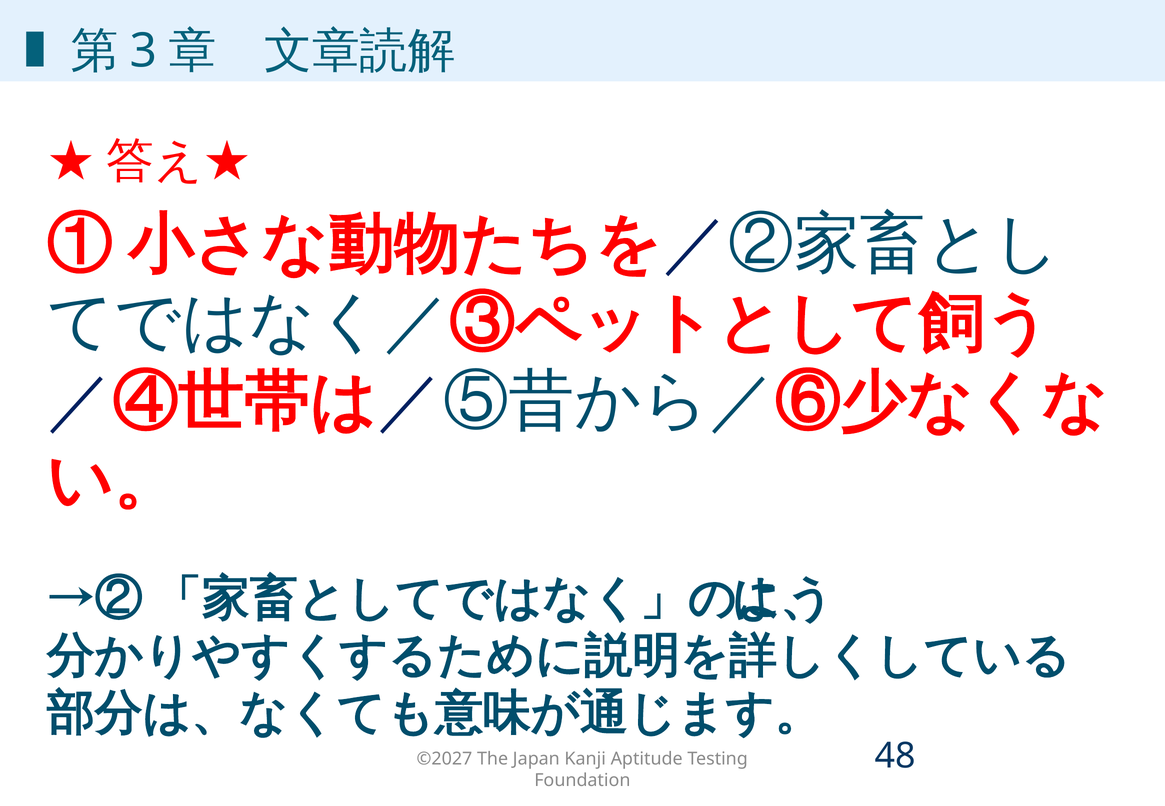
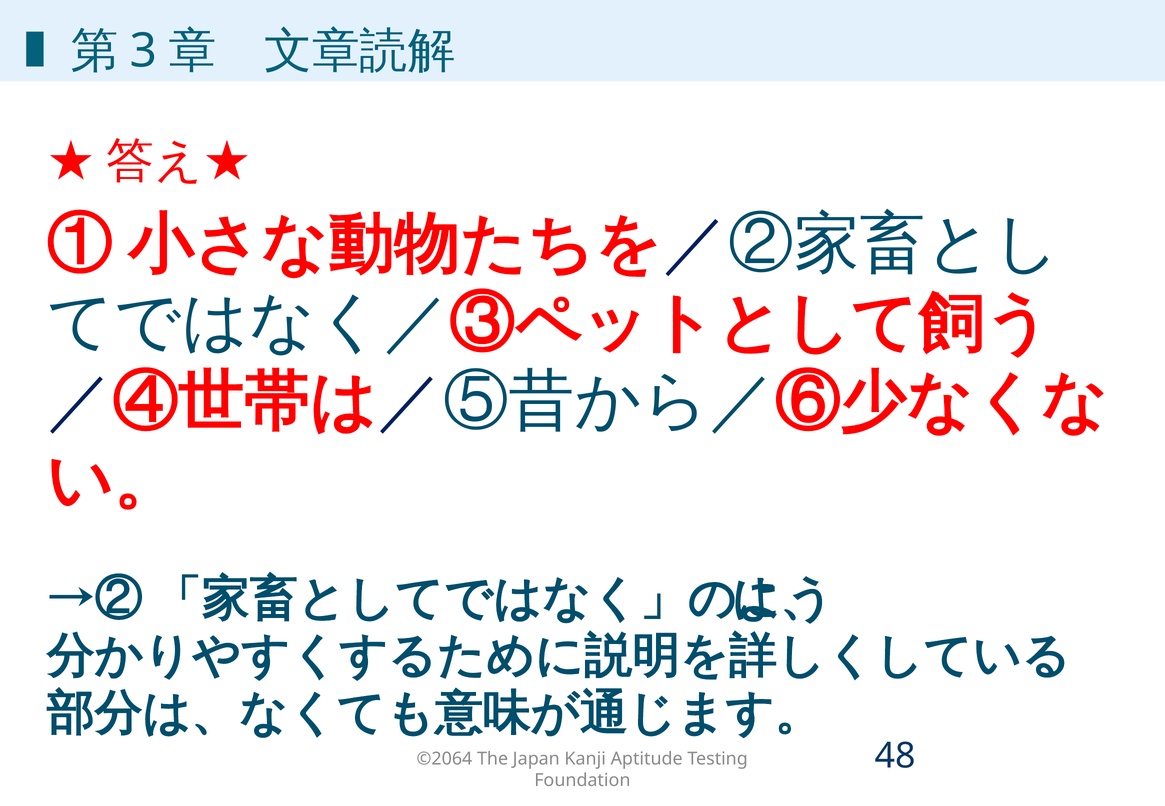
©2027: ©2027 -> ©2064
